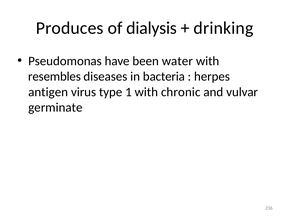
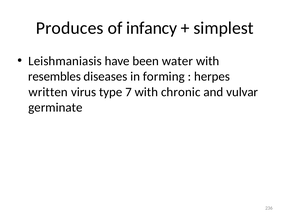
dialysis: dialysis -> infancy
drinking: drinking -> simplest
Pseudomonas: Pseudomonas -> Leishmaniasis
bacteria: bacteria -> forming
antigen: antigen -> written
1: 1 -> 7
